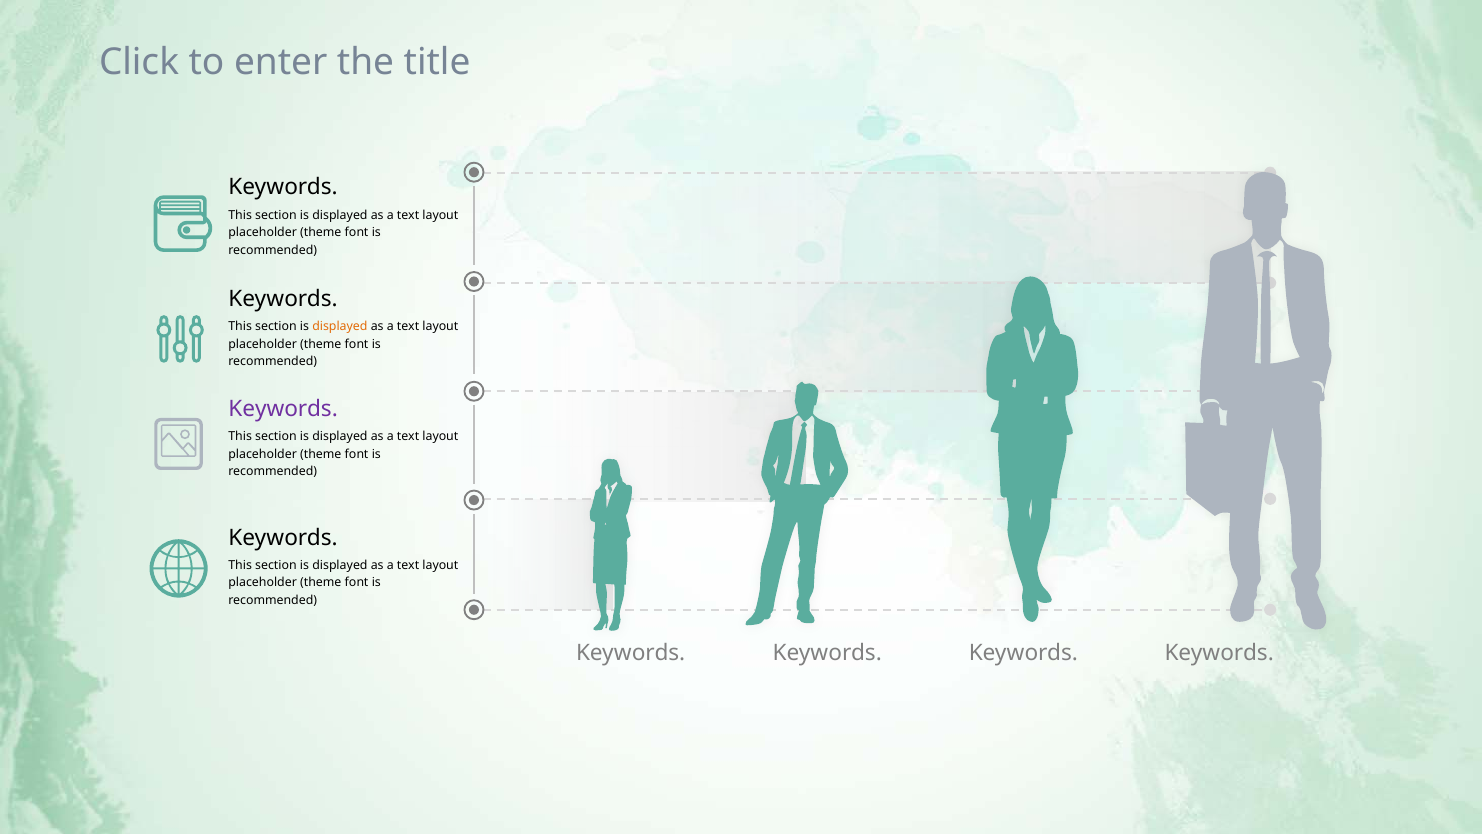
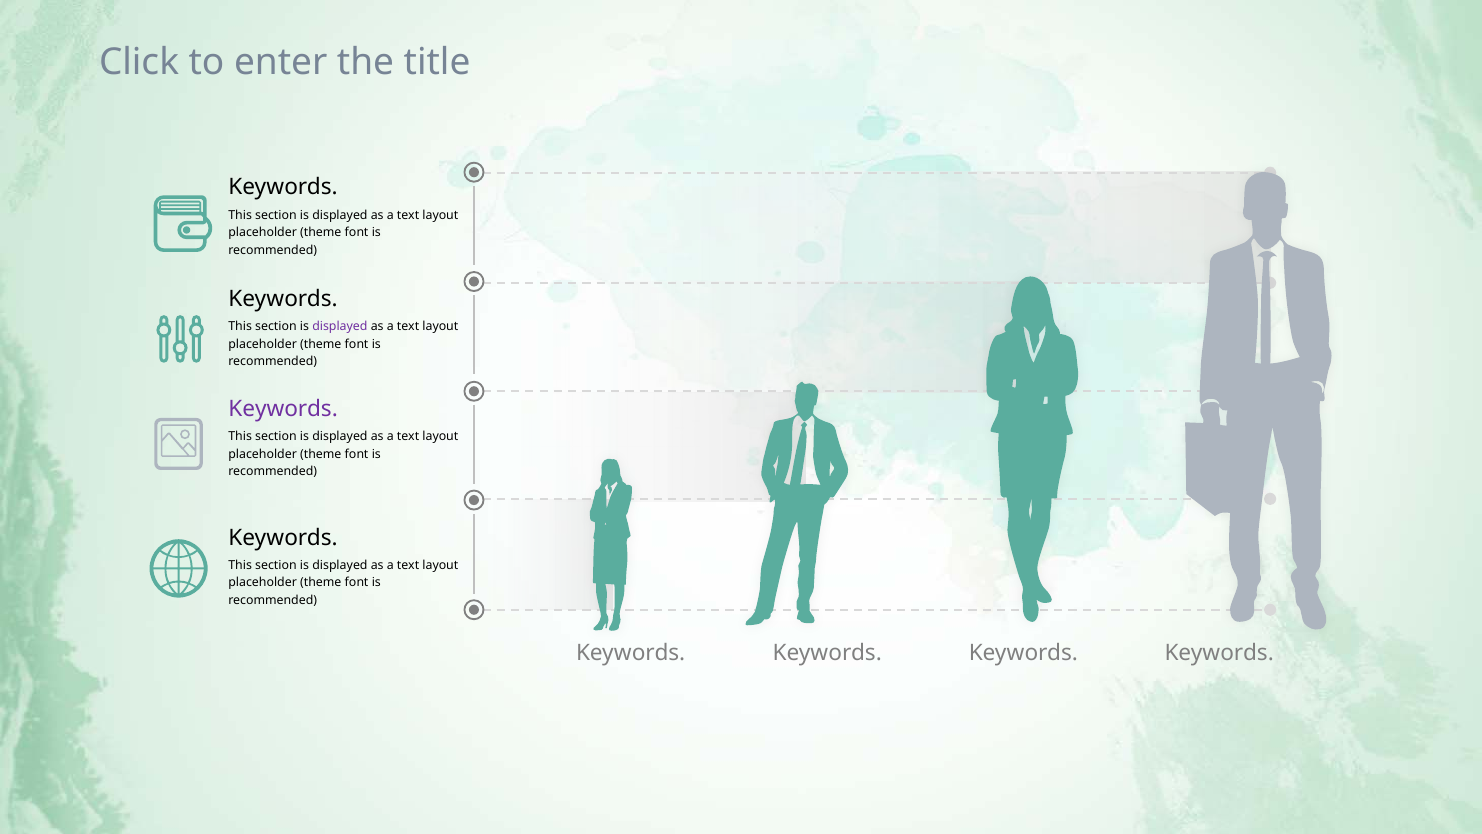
displayed at (340, 326) colour: orange -> purple
